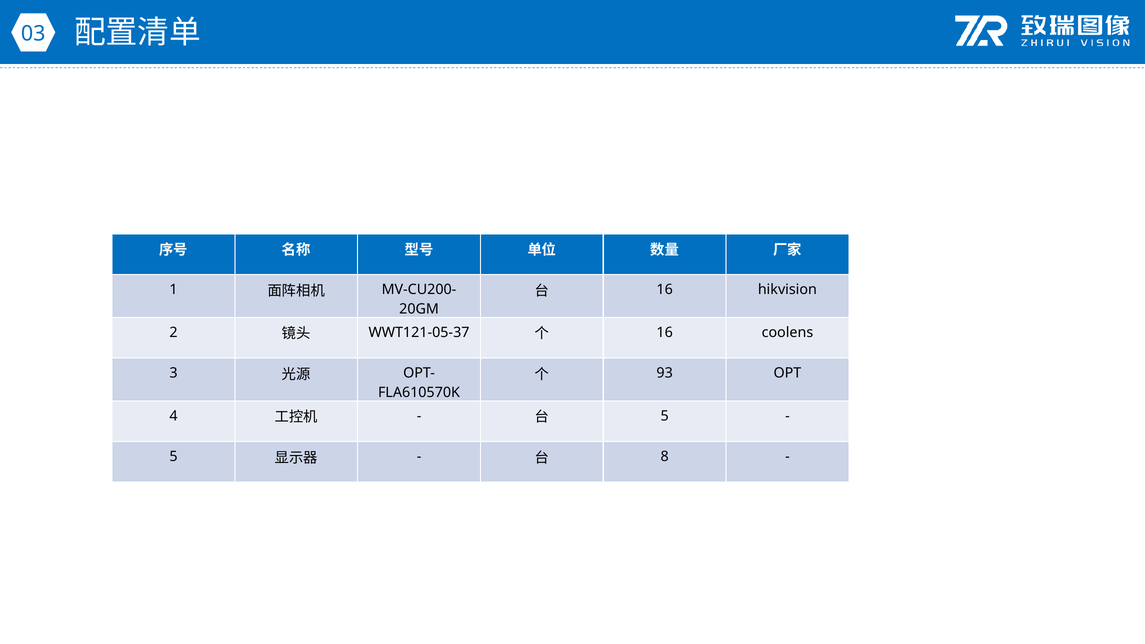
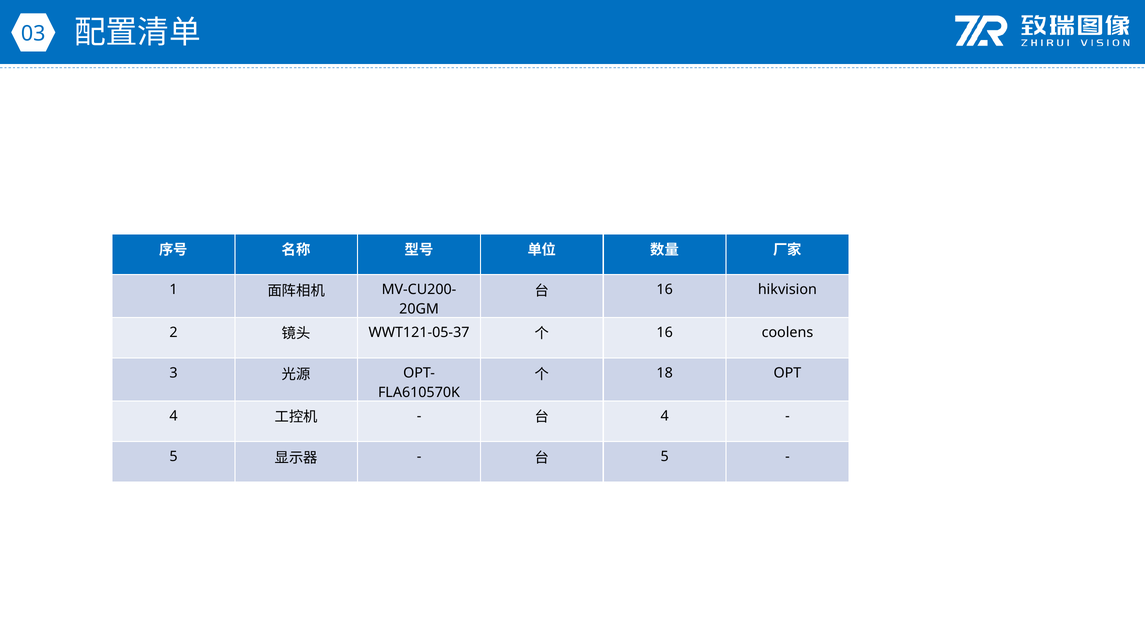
93: 93 -> 18
5 at (665, 416): 5 -> 4
8 at (665, 457): 8 -> 5
